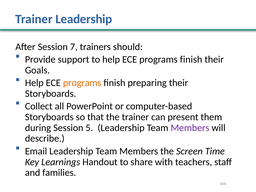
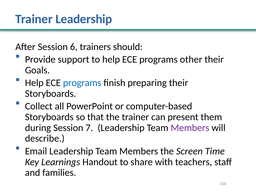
7: 7 -> 6
finish at (191, 59): finish -> other
programs at (82, 83) colour: orange -> blue
5: 5 -> 7
